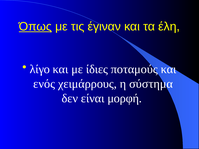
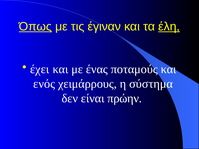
έλη underline: none -> present
λίγο: λίγο -> έχει
ίδιες: ίδιες -> ένας
μορφή: μορφή -> πρώην
